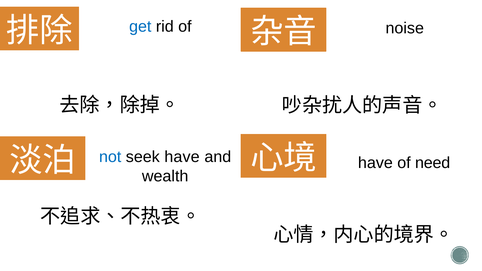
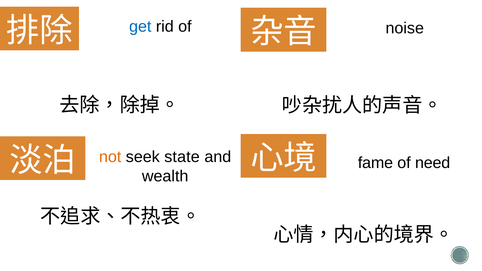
not colour: blue -> orange
seek have: have -> state
have at (375, 163): have -> fame
